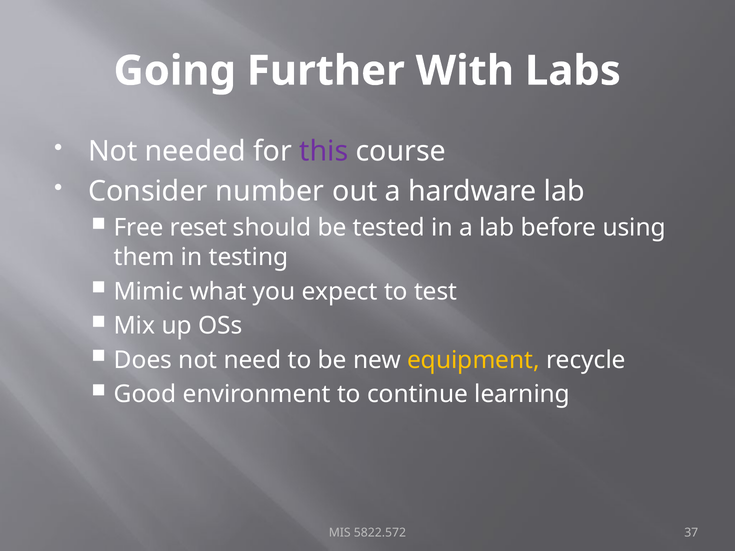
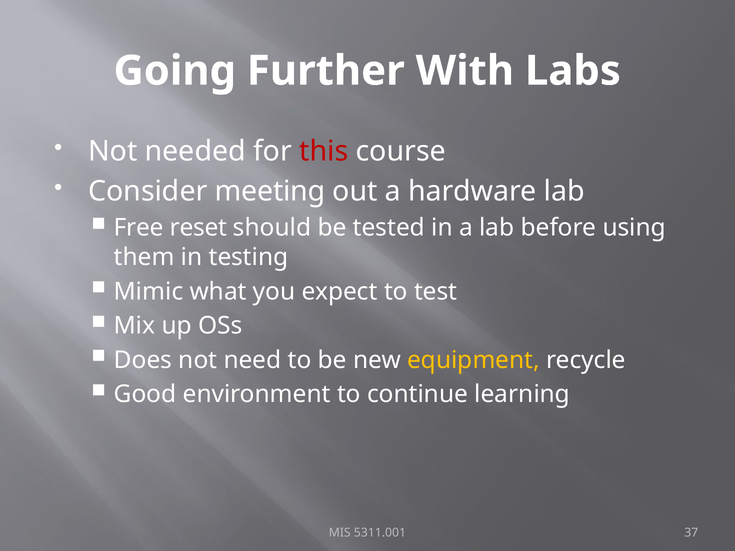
this colour: purple -> red
number: number -> meeting
5822.572: 5822.572 -> 5311.001
